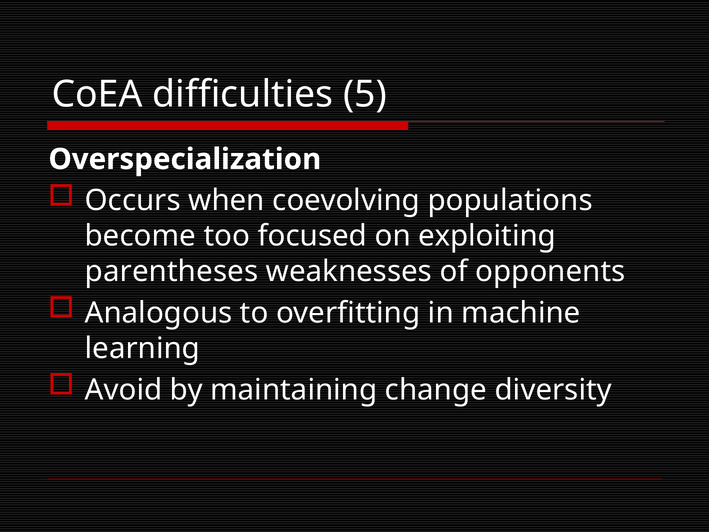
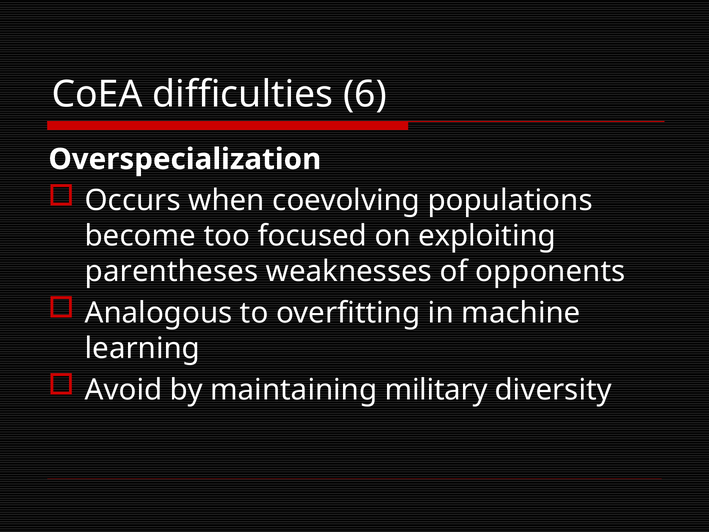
5: 5 -> 6
change: change -> military
